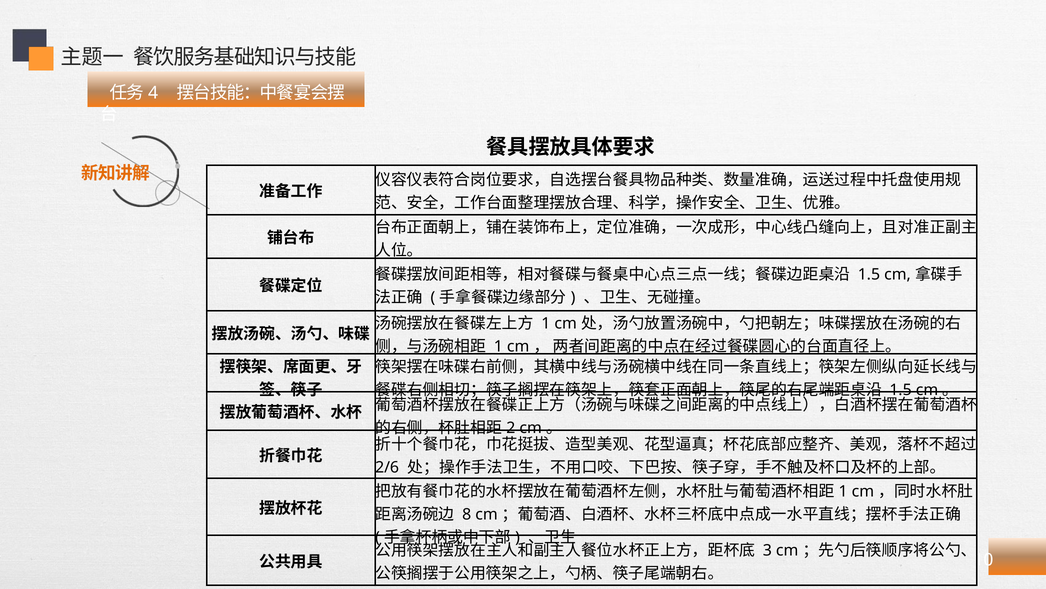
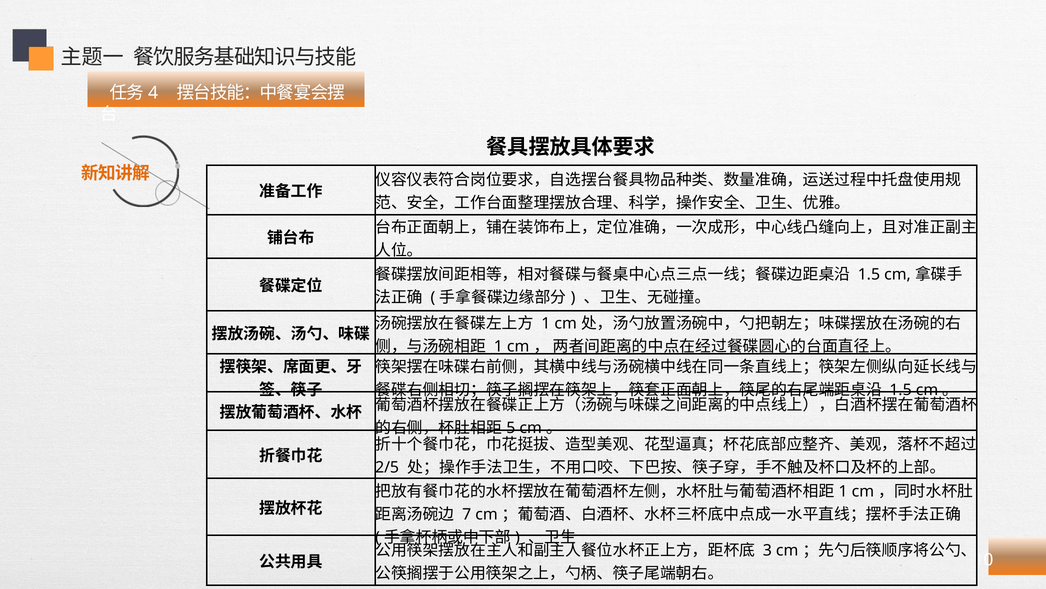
2: 2 -> 5
2/6: 2/6 -> 2/5
8: 8 -> 7
